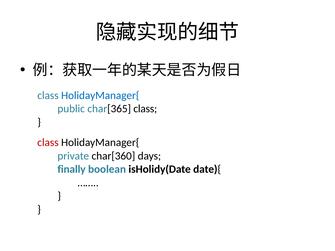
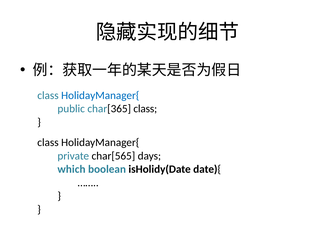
class at (48, 143) colour: red -> black
char[360: char[360 -> char[565
finally: finally -> which
